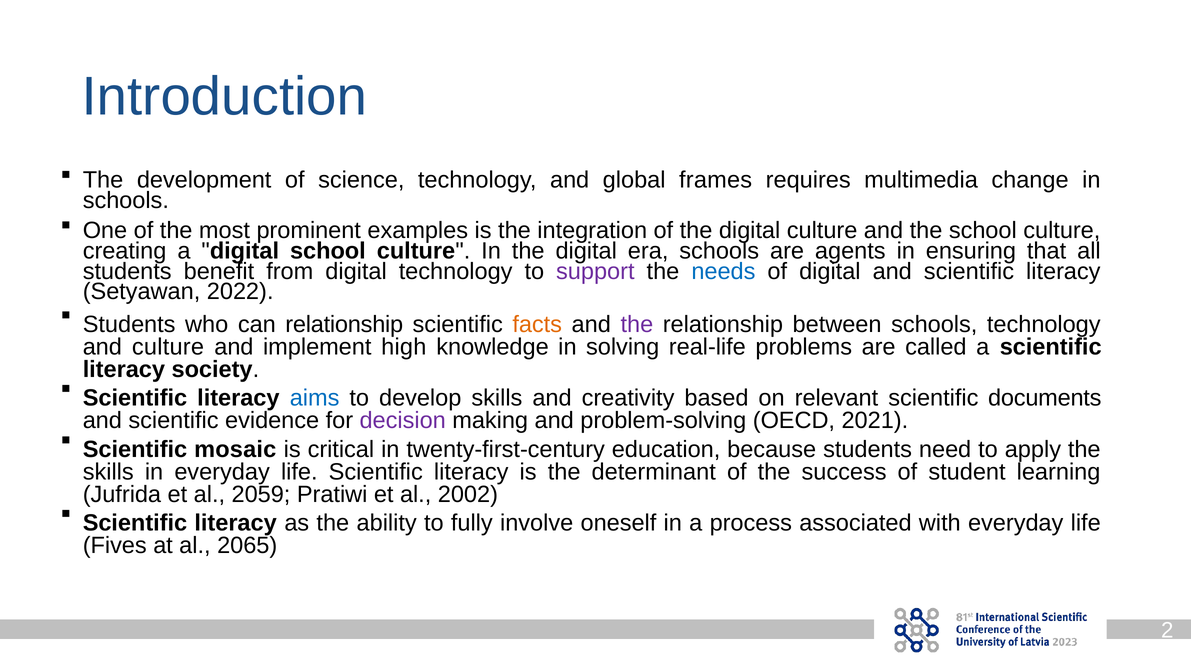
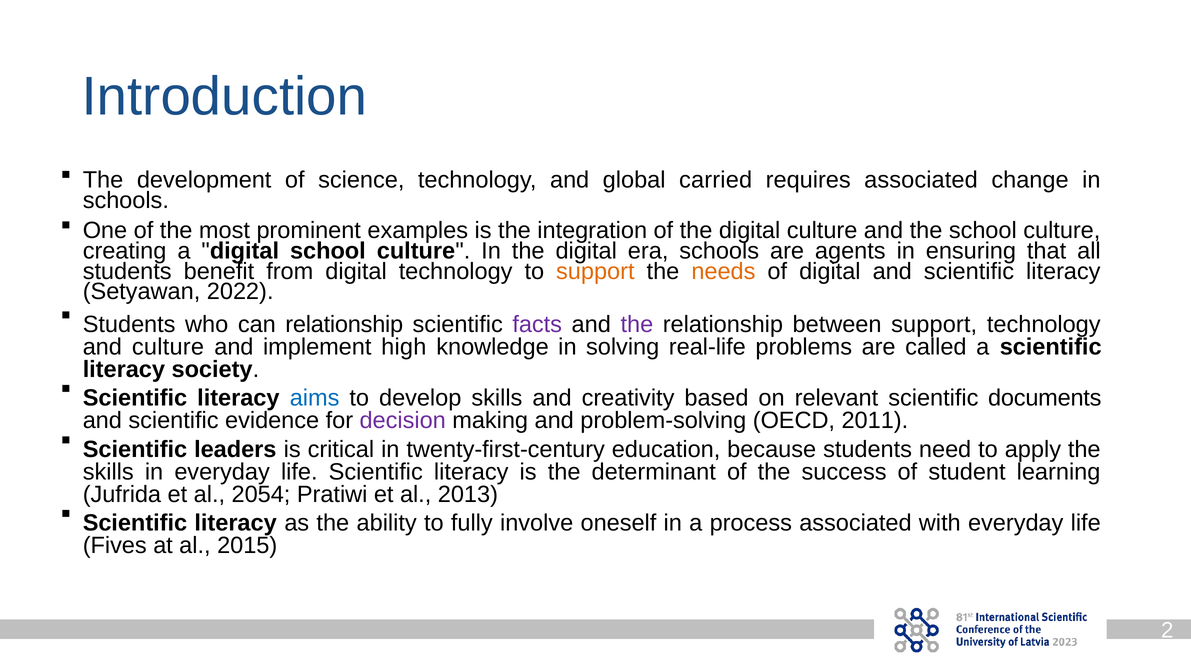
frames: frames -> carried
requires multimedia: multimedia -> associated
support at (595, 271) colour: purple -> orange
needs colour: blue -> orange
facts colour: orange -> purple
between schools: schools -> support
2021: 2021 -> 2011
mosaic: mosaic -> leaders
2059: 2059 -> 2054
2002: 2002 -> 2013
2065: 2065 -> 2015
